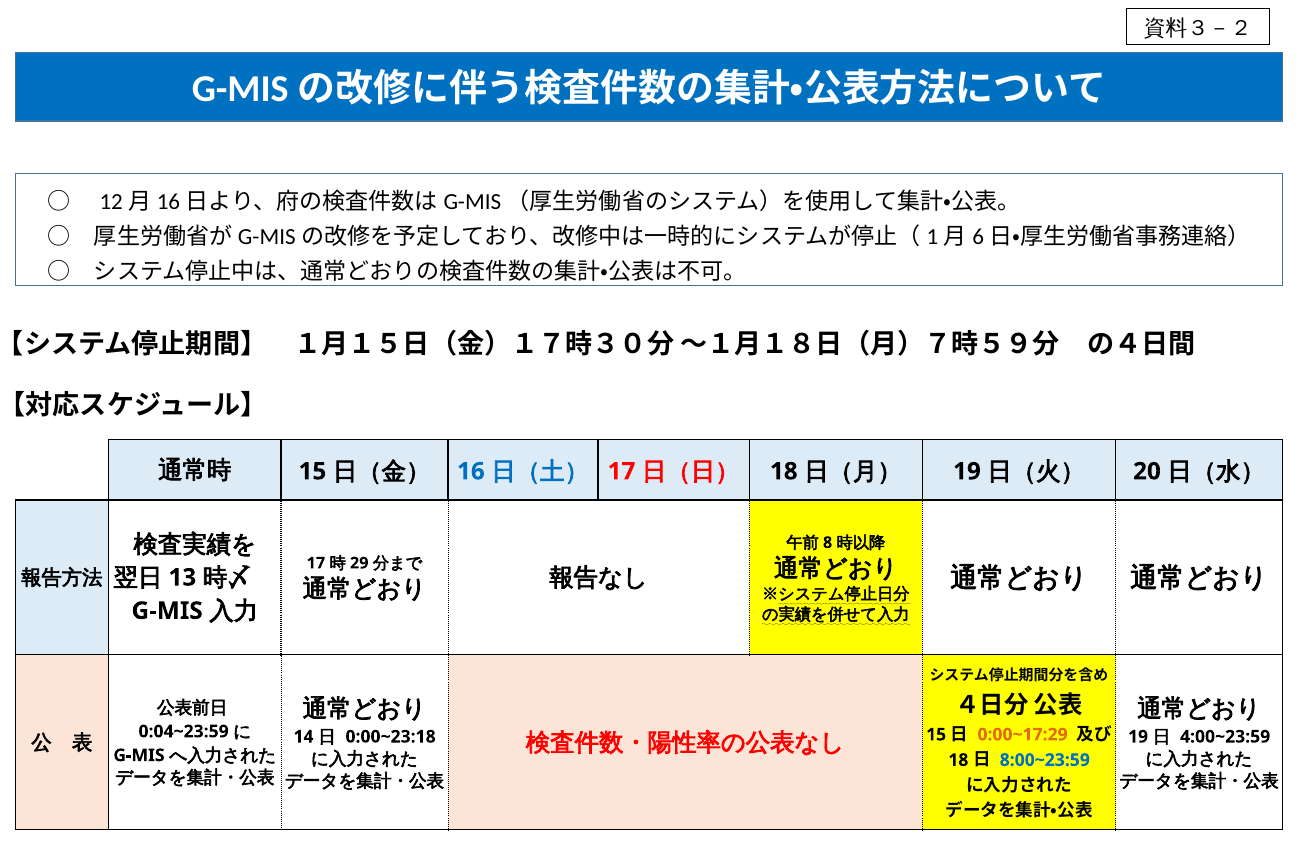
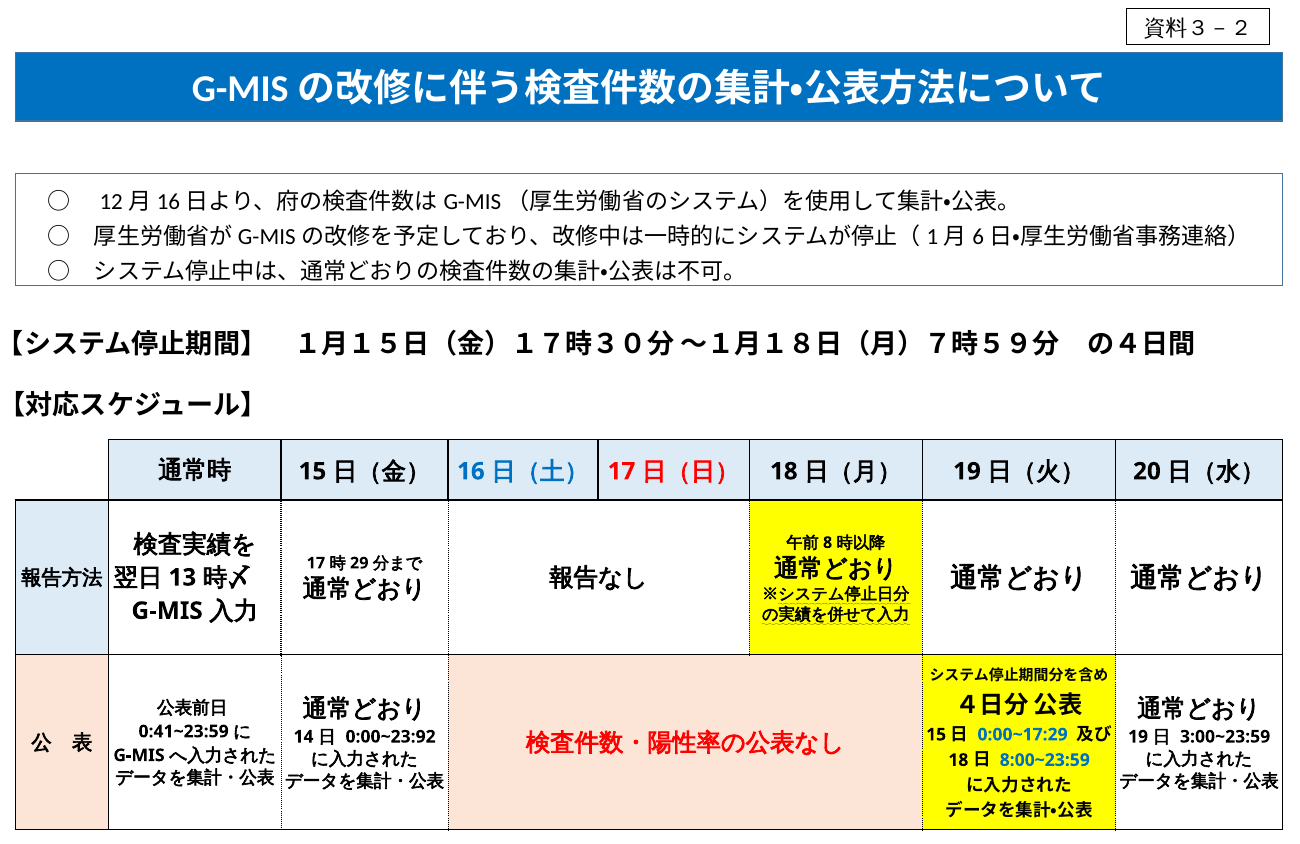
0:04~23:59: 0:04~23:59 -> 0:41~23:59
0:00~17:29 colour: orange -> blue
0:00~23:18: 0:00~23:18 -> 0:00~23:92
4:00~23:59: 4:00~23:59 -> 3:00~23:59
